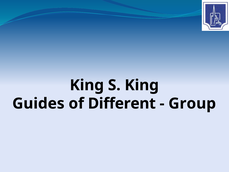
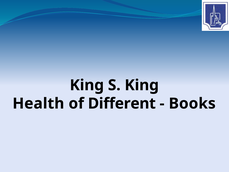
Guides: Guides -> Health
Group: Group -> Books
